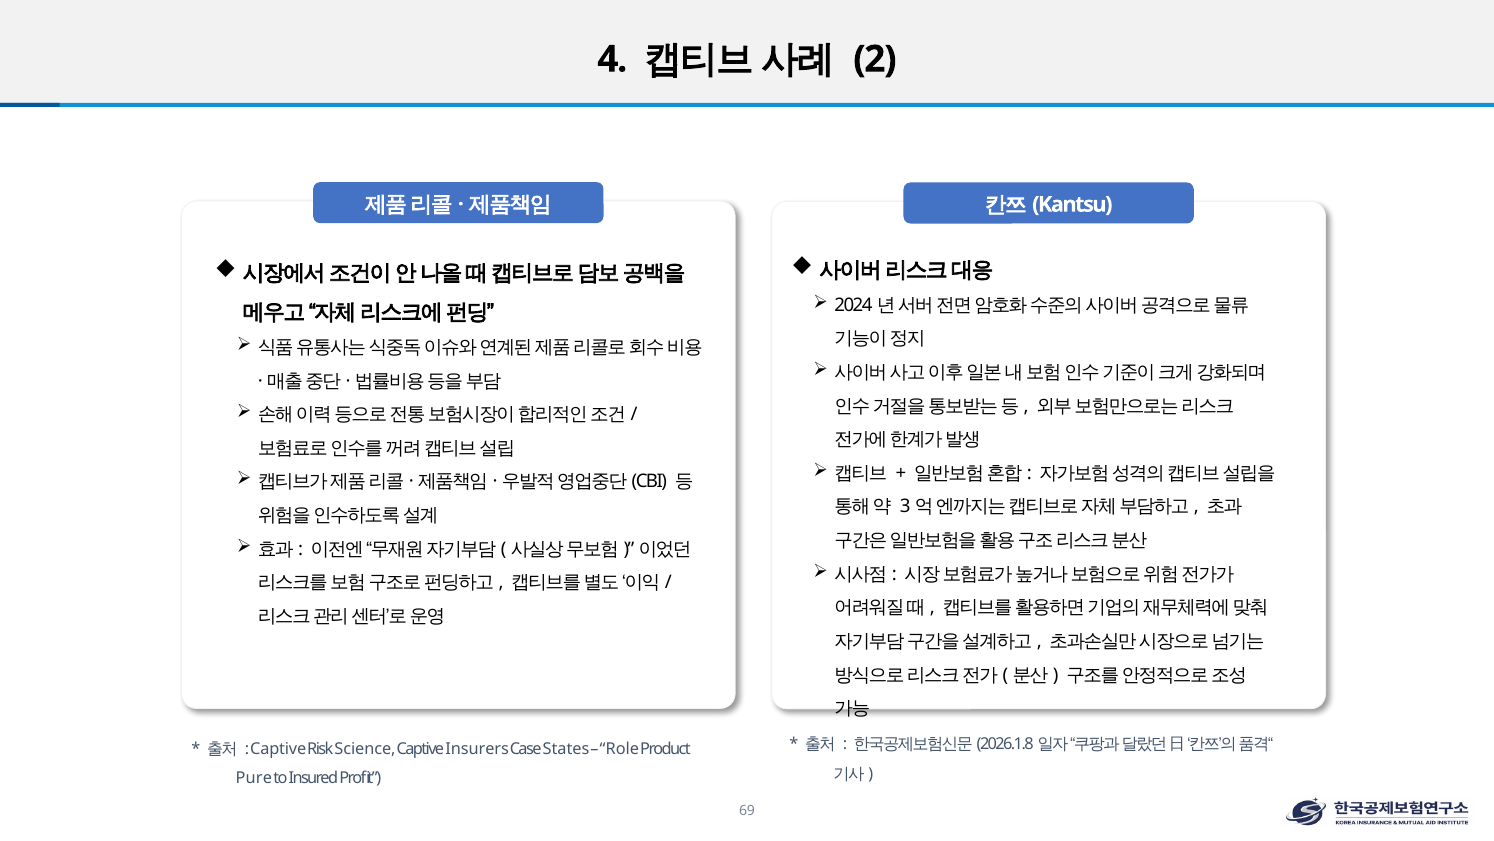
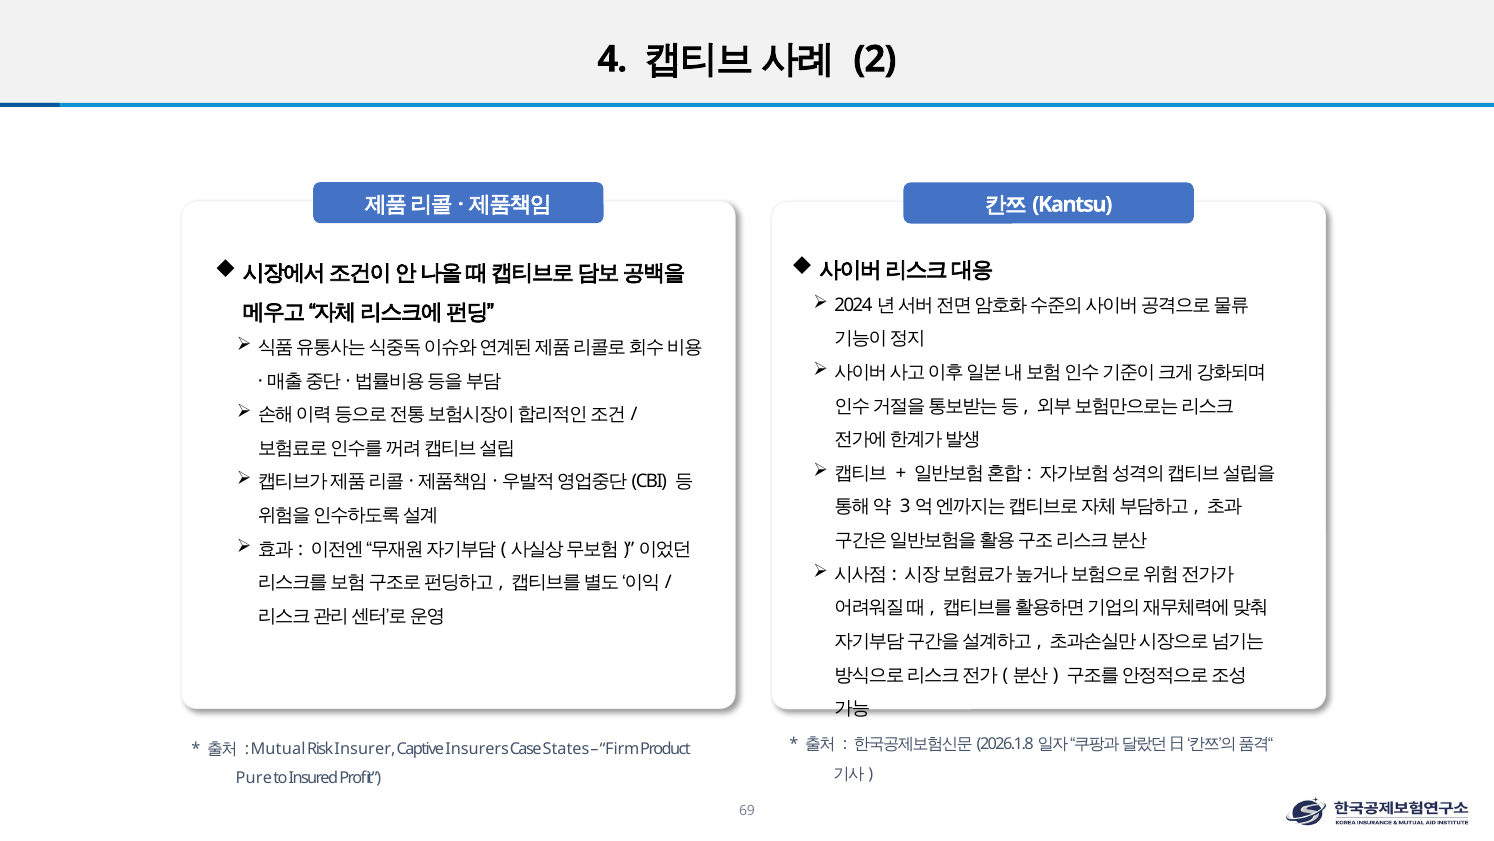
Captive at (278, 748): Captive -> Mutual
Science: Science -> Insurer
Role: Role -> Firm
